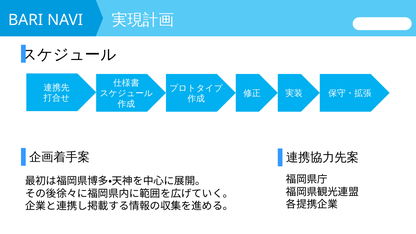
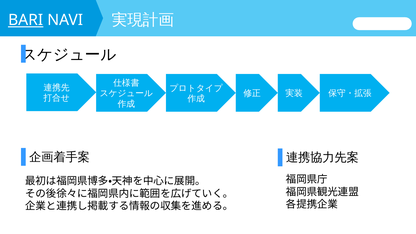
BARI underline: none -> present
